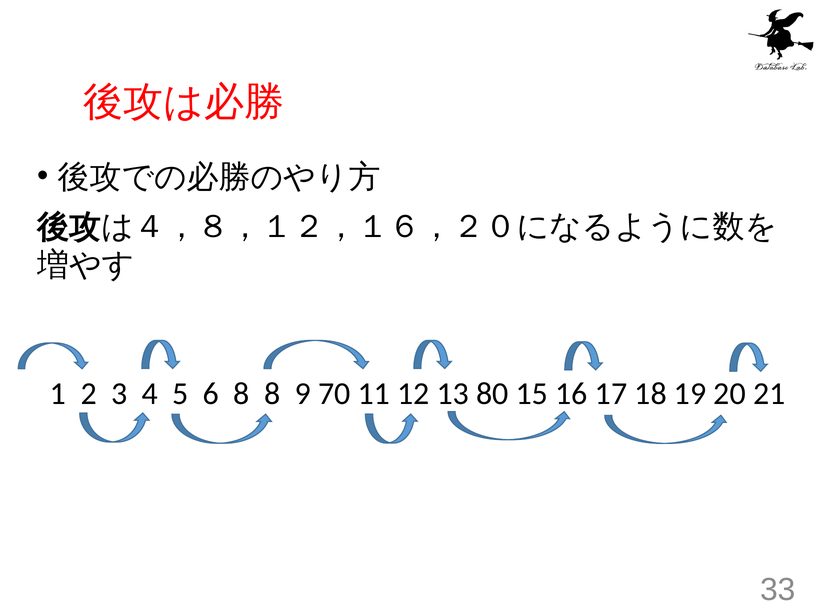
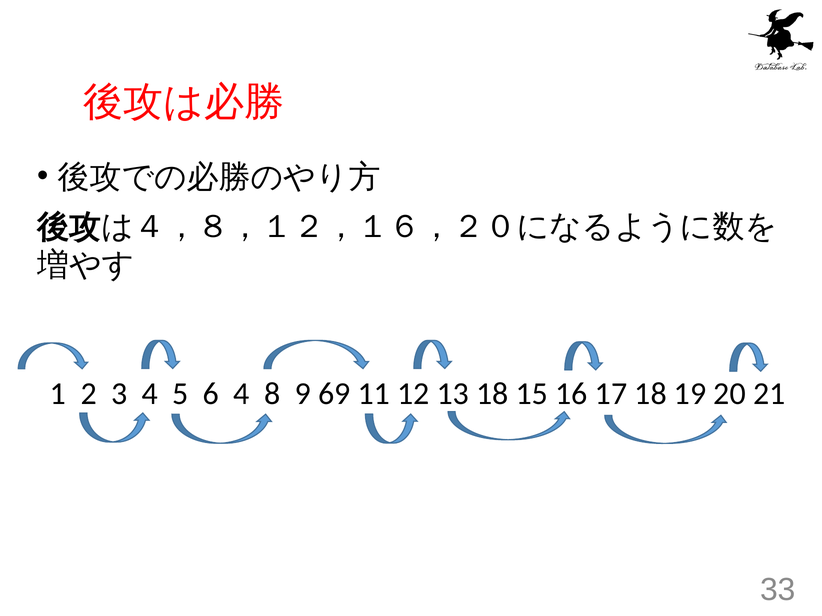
6 8: 8 -> 4
70: 70 -> 69
13 80: 80 -> 18
